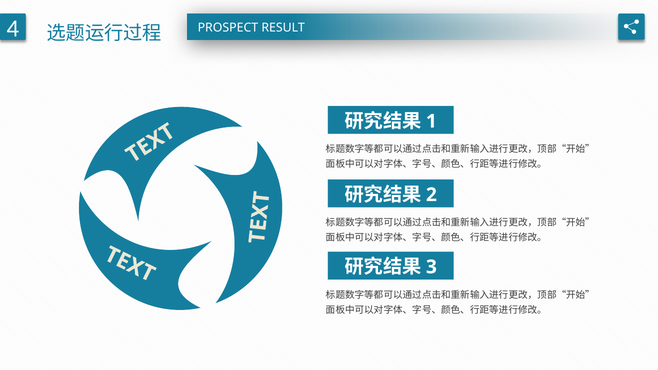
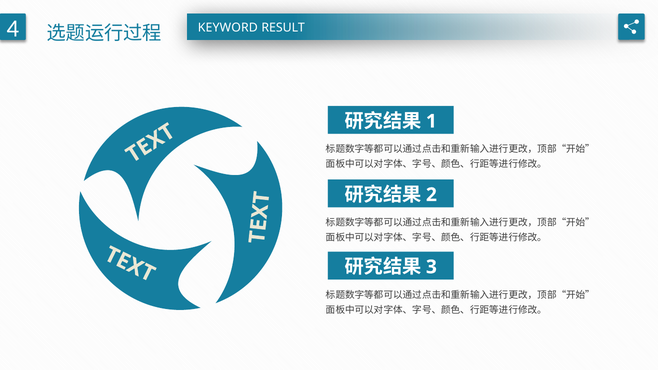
PROSPECT: PROSPECT -> KEYWORD
